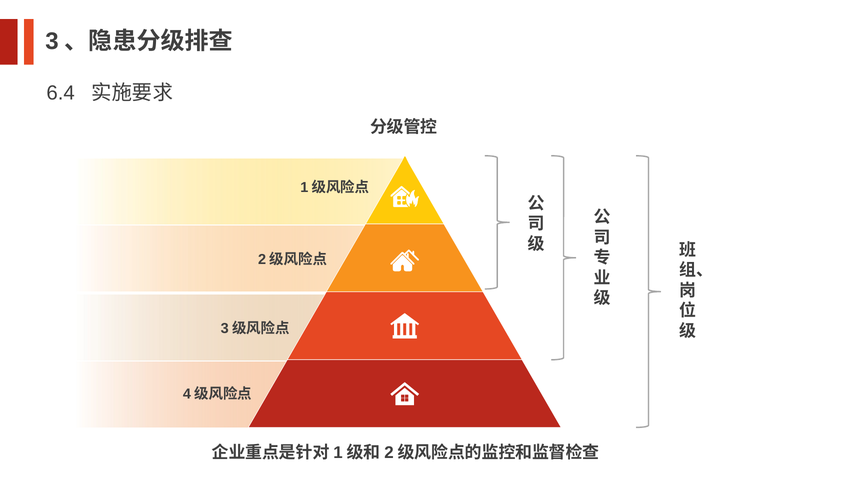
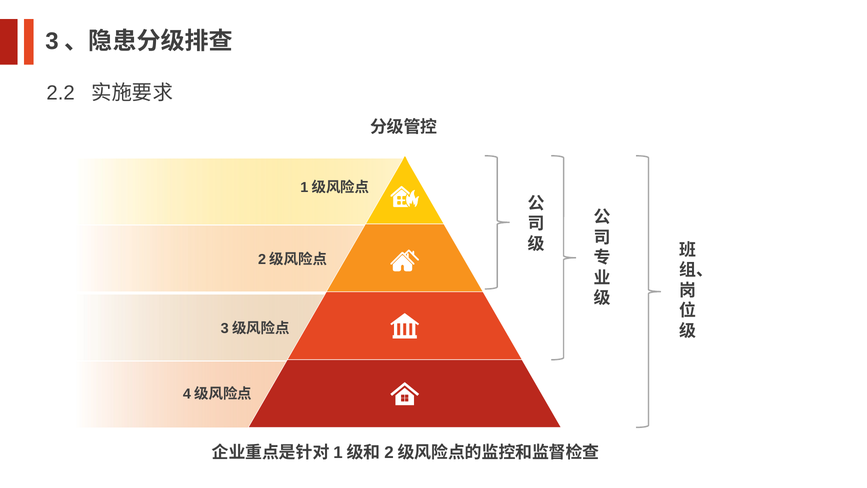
6.4: 6.4 -> 2.2
